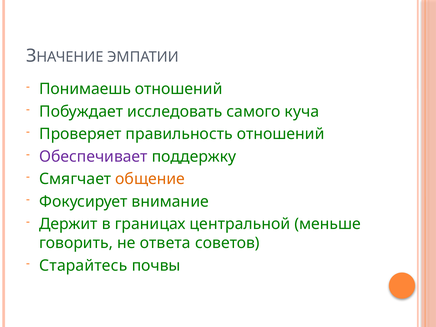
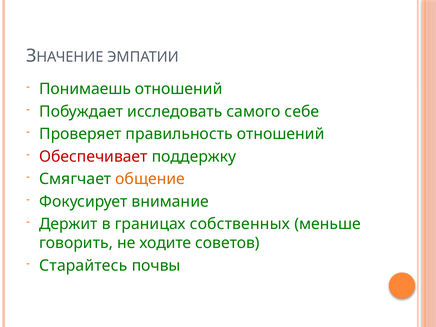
куча: куча -> себе
Обеспечивает colour: purple -> red
центральной: центральной -> собственных
ответа: ответа -> ходите
